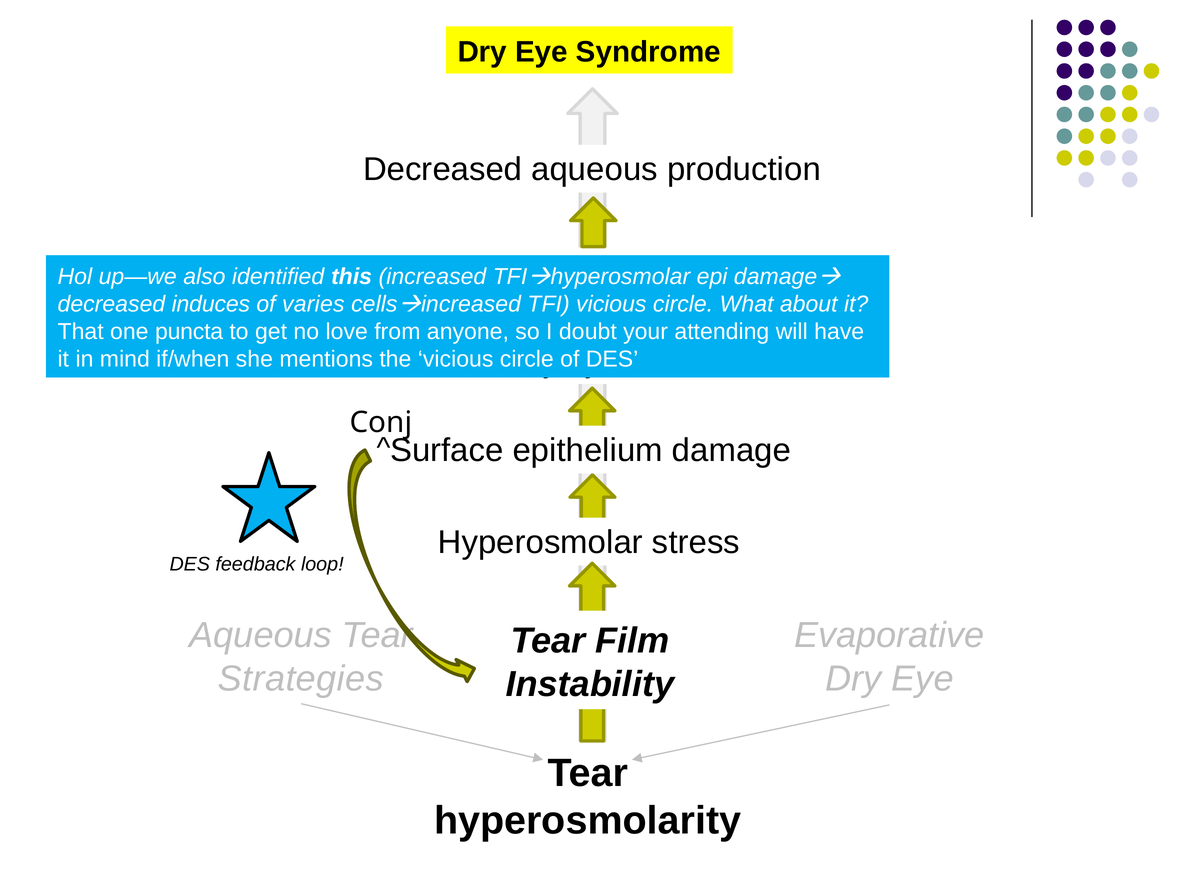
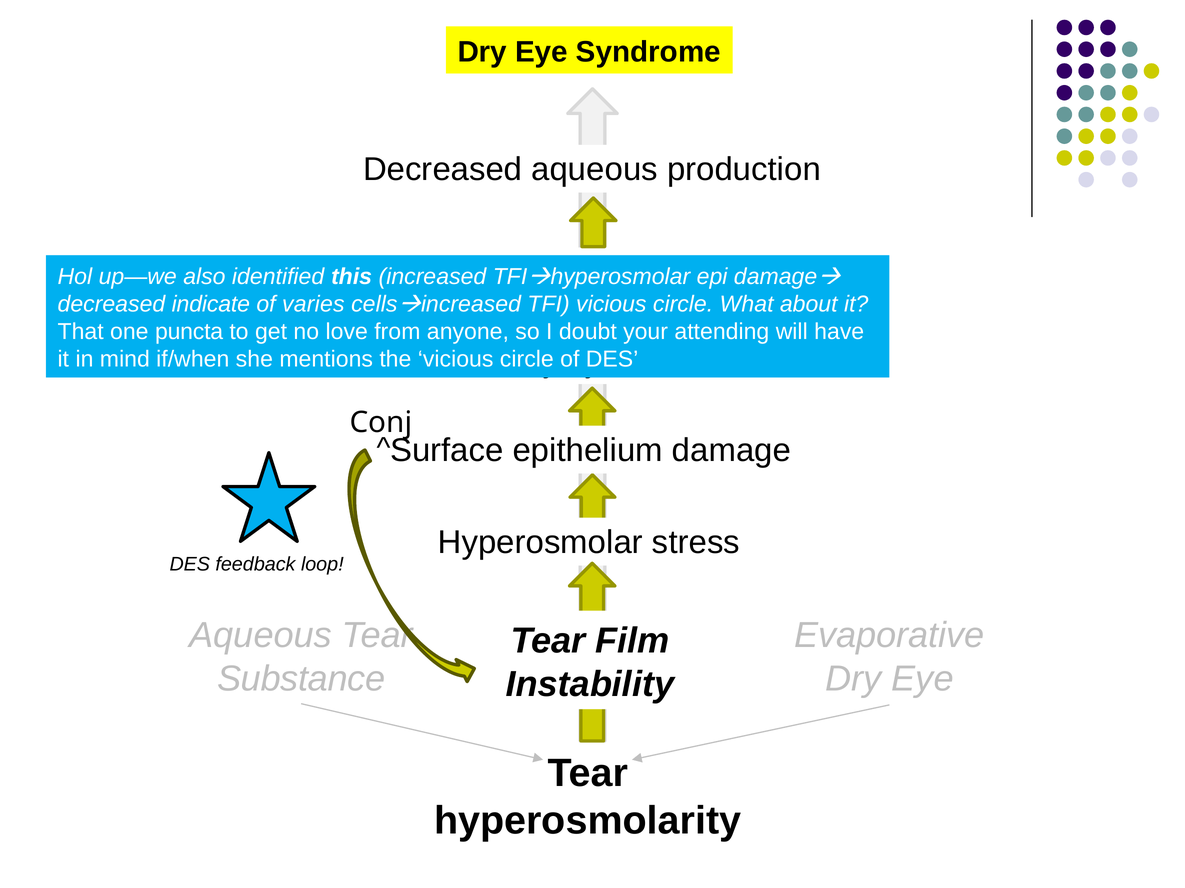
induces: induces -> indicate
Strategies: Strategies -> Substance
